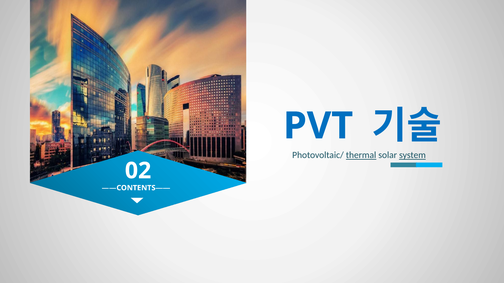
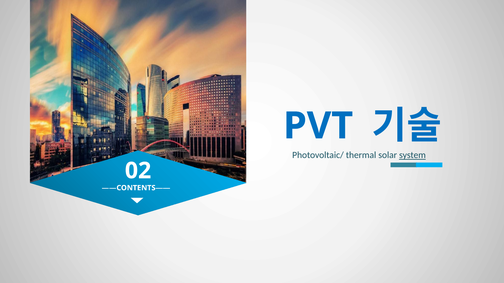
thermal underline: present -> none
